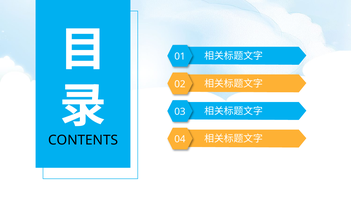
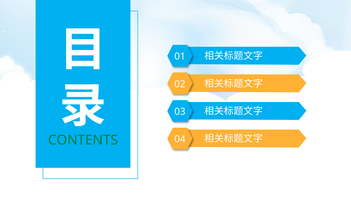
CONTENTS colour: black -> green
